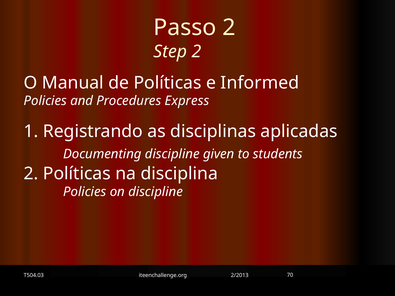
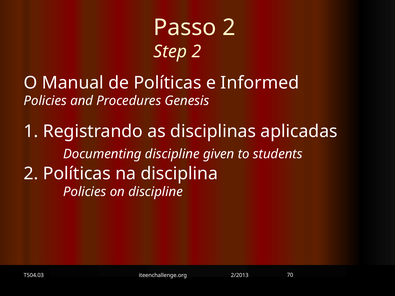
Express: Express -> Genesis
